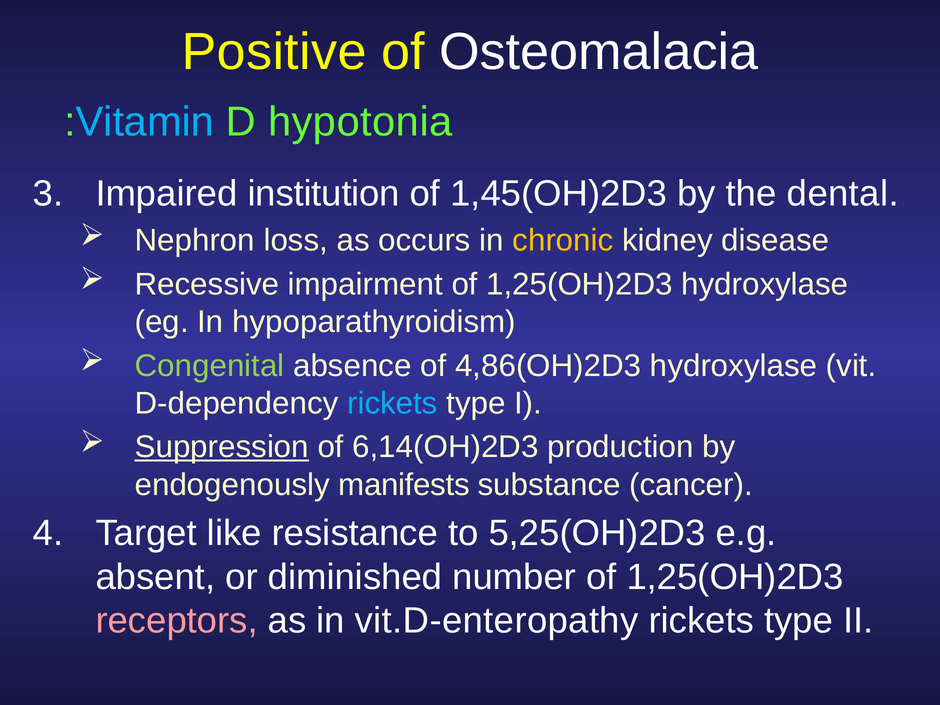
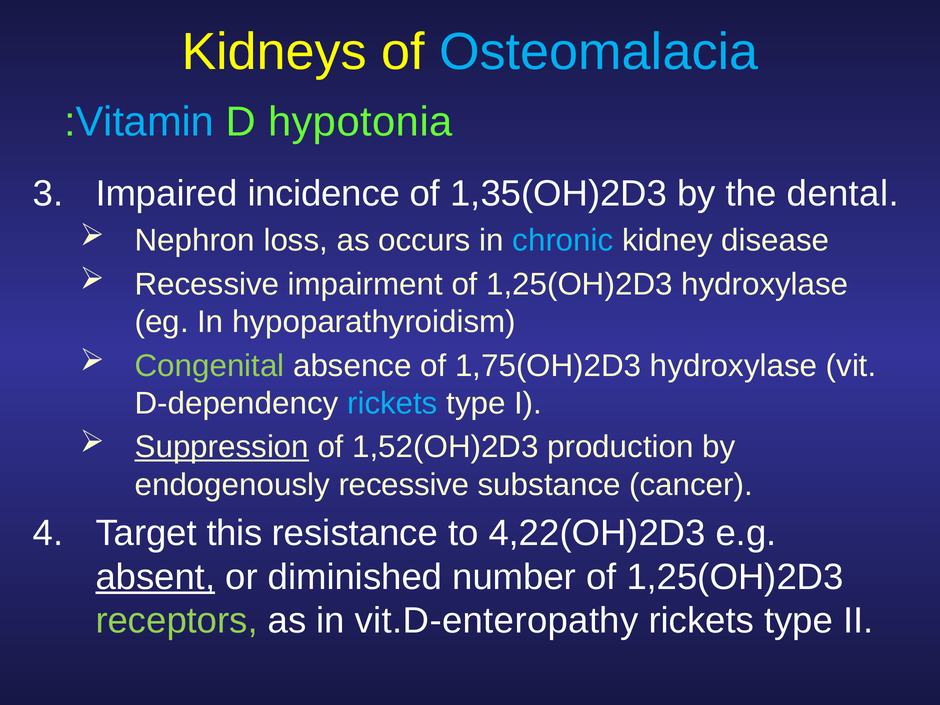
Positive: Positive -> Kidneys
Osteomalacia colour: white -> light blue
institution: institution -> incidence
1,45(OH)2D3: 1,45(OH)2D3 -> 1,35(OH)2D3
chronic colour: yellow -> light blue
4,86(OH)2D3: 4,86(OH)2D3 -> 1,75(OH)2D3
6,14(OH)2D3: 6,14(OH)2D3 -> 1,52(OH)2D3
endogenously manifests: manifests -> recessive
like: like -> this
5,25(OH)2D3: 5,25(OH)2D3 -> 4,22(OH)2D3
absent underline: none -> present
receptors colour: pink -> light green
